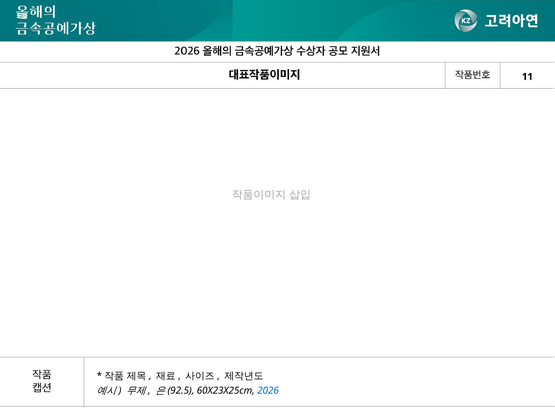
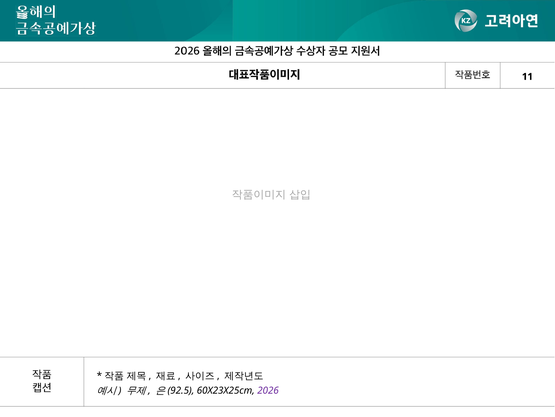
2026 colour: blue -> purple
